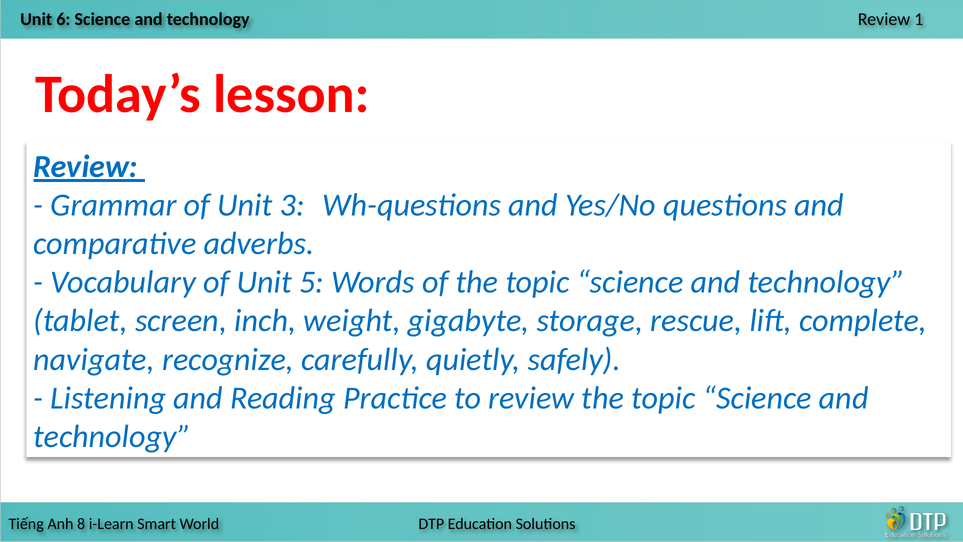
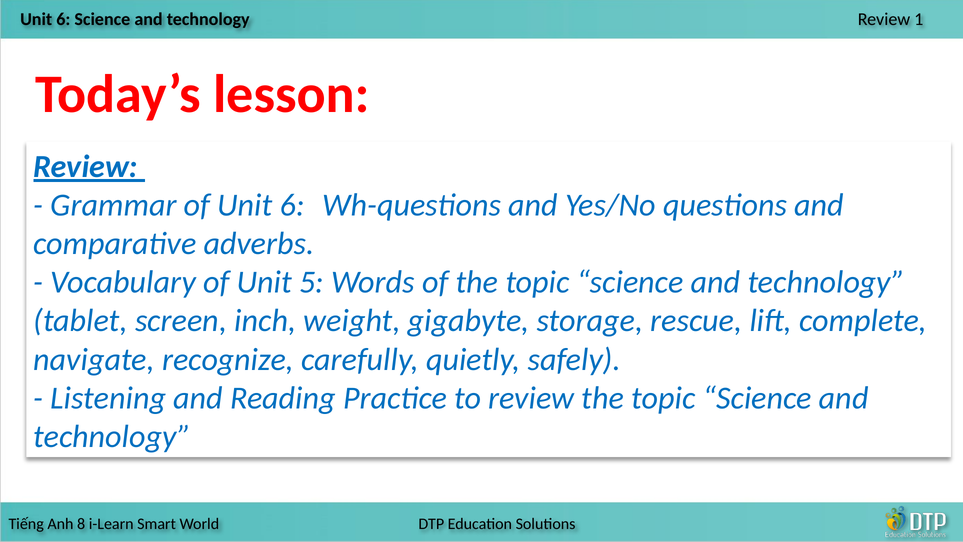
of Unit 3: 3 -> 6
